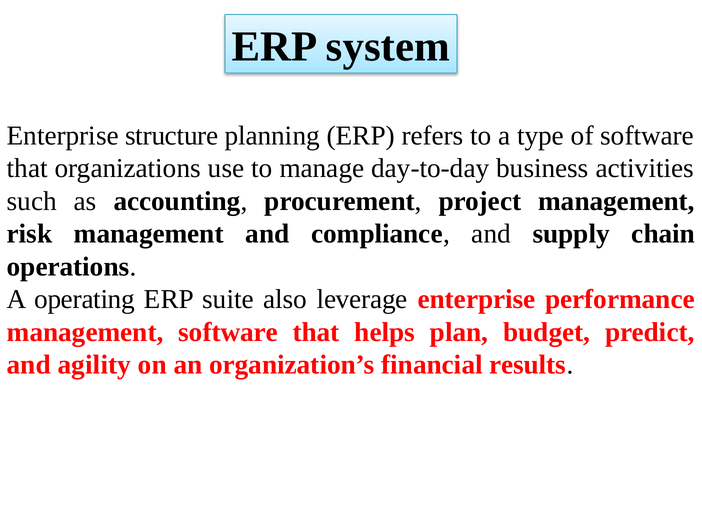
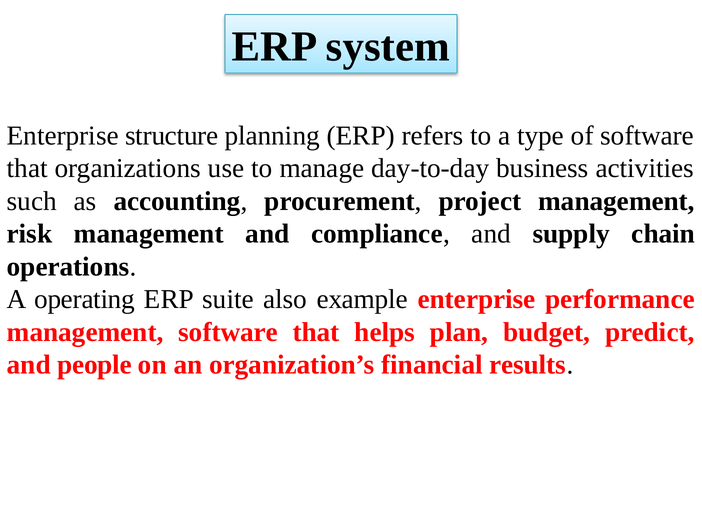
leverage: leverage -> example
agility: agility -> people
